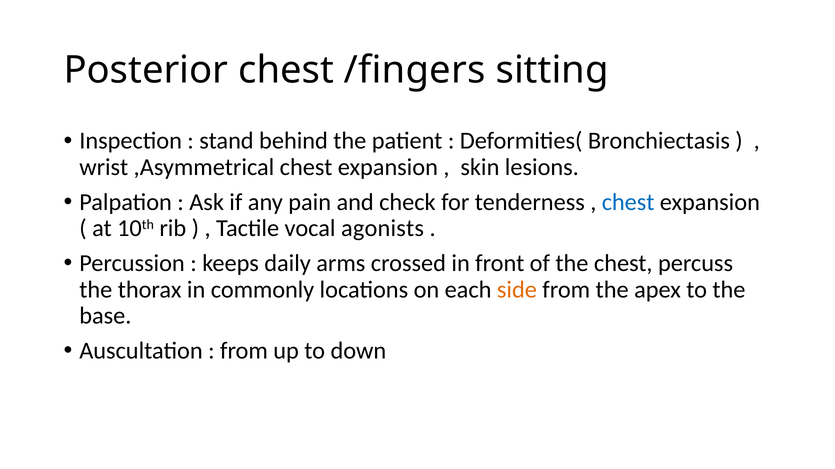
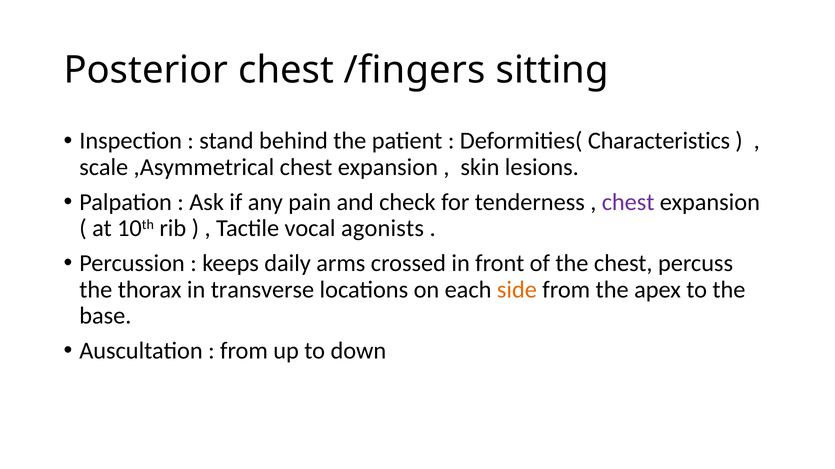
Bronchiectasis: Bronchiectasis -> Characteristics
wrist: wrist -> scale
chest at (628, 202) colour: blue -> purple
commonly: commonly -> transverse
